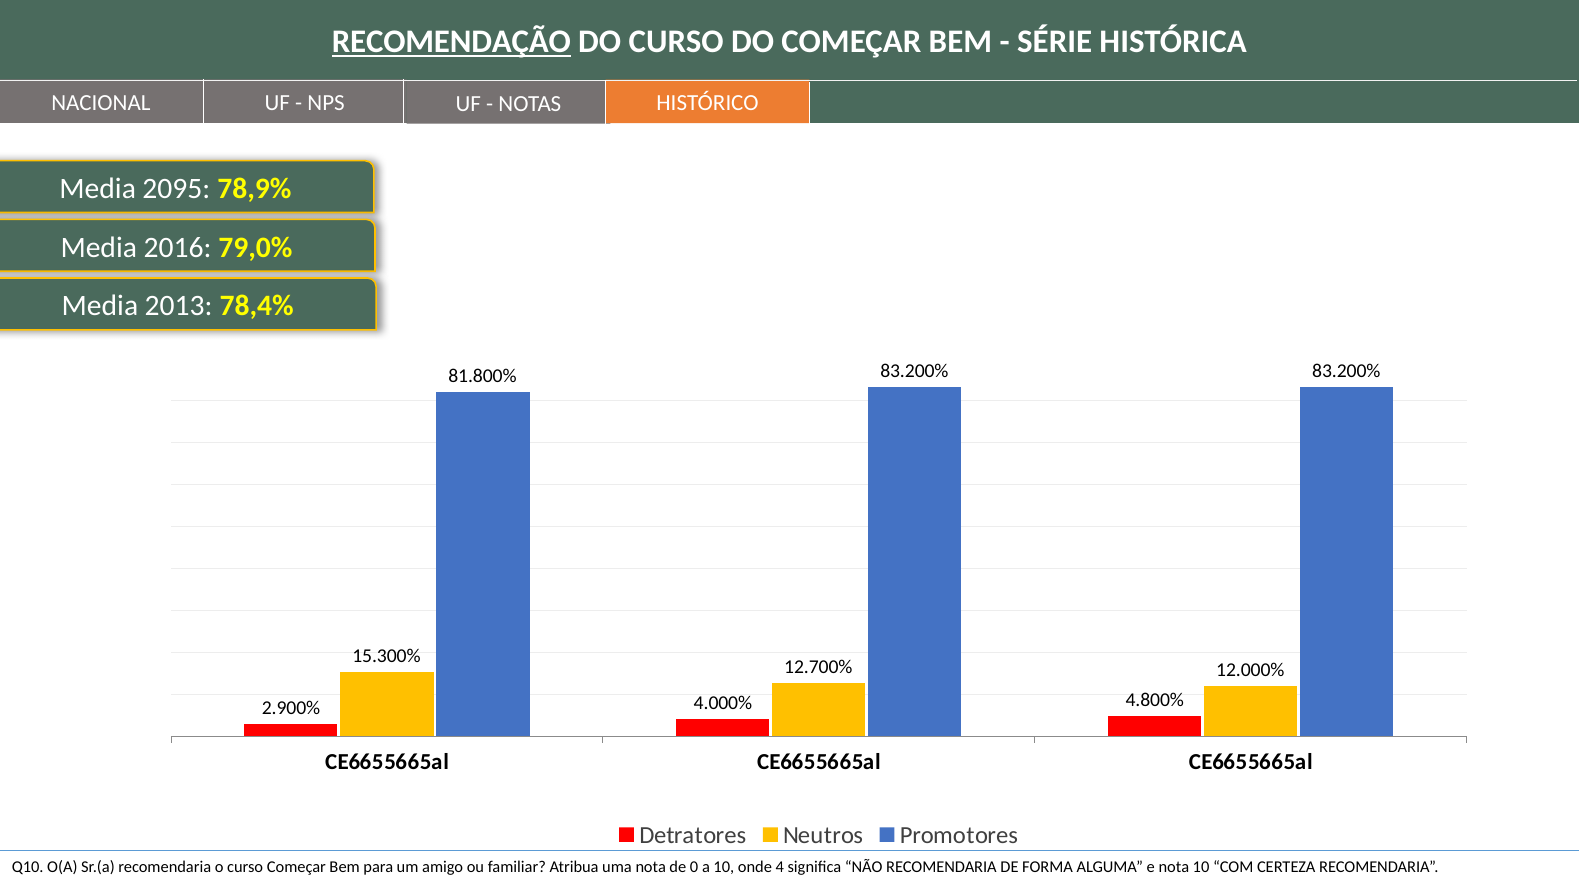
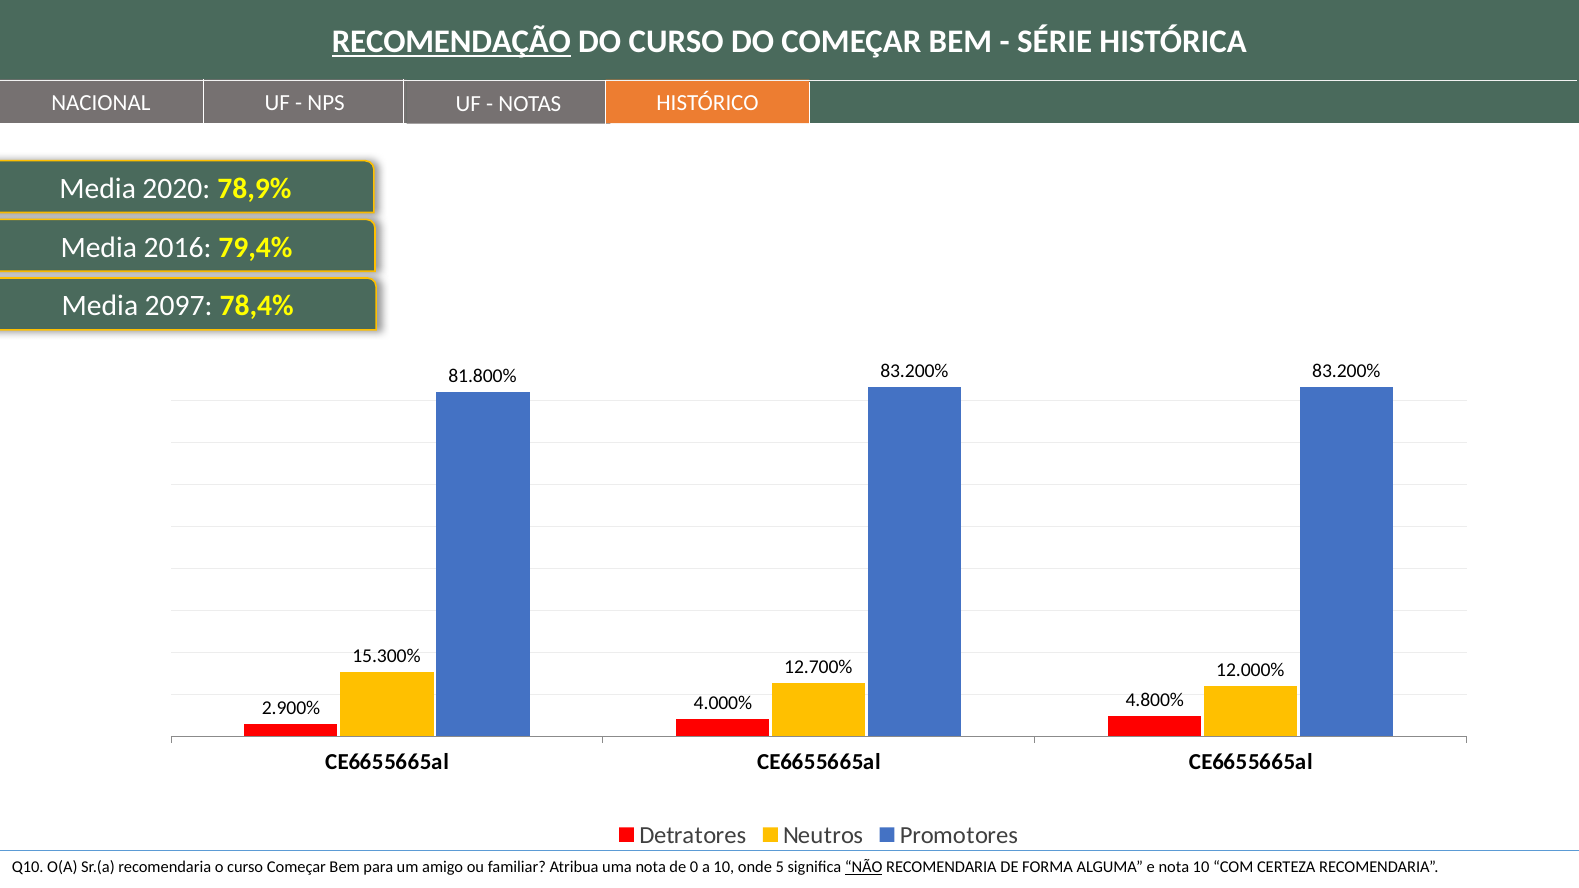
2095: 2095 -> 2020
79,0%: 79,0% -> 79,4%
2013: 2013 -> 2097
4: 4 -> 5
NÃO underline: none -> present
